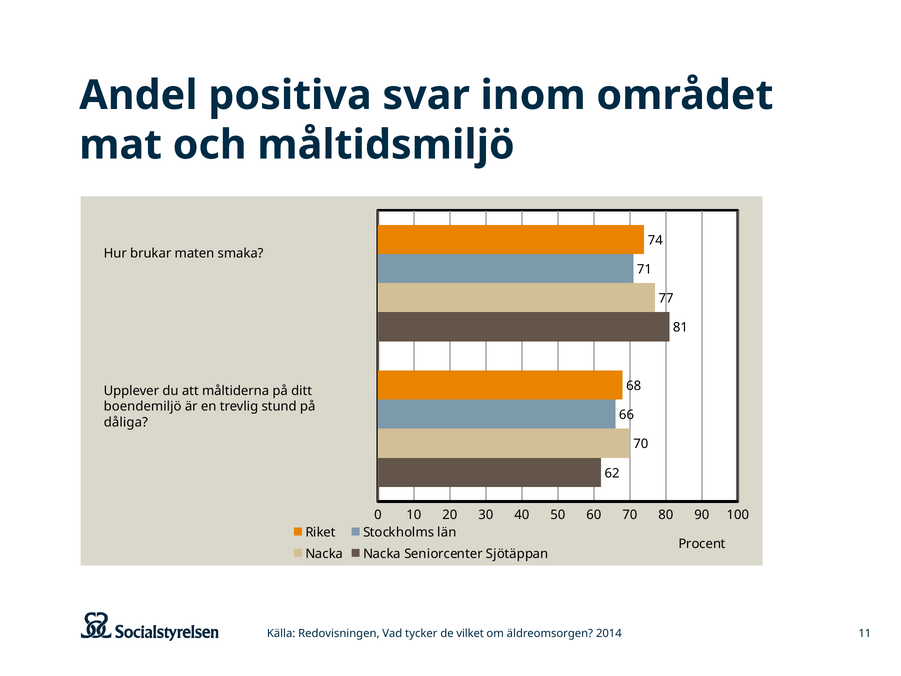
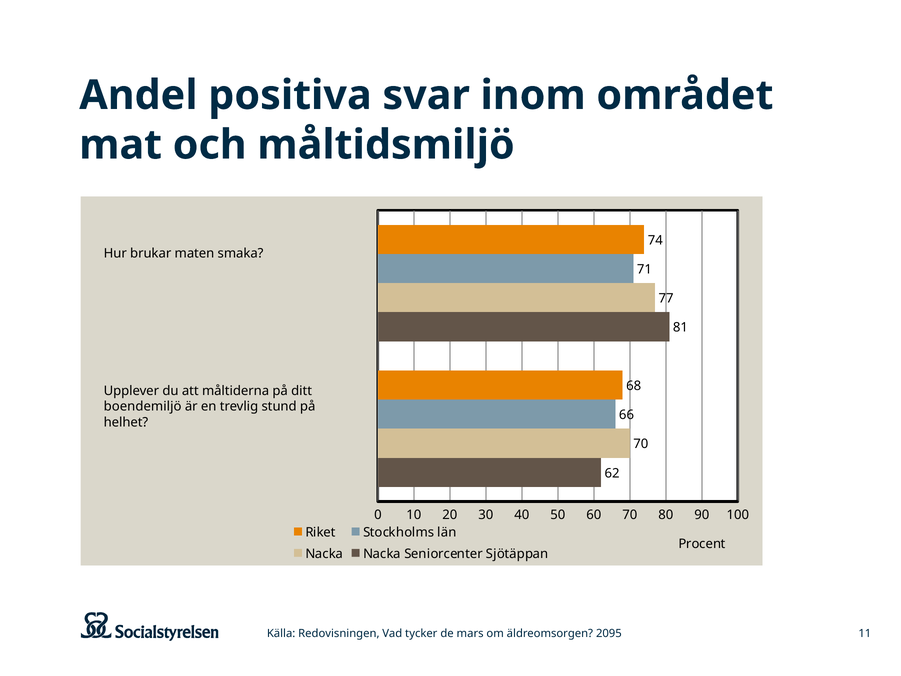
dåliga: dåliga -> helhet
vilket: vilket -> mars
2014: 2014 -> 2095
